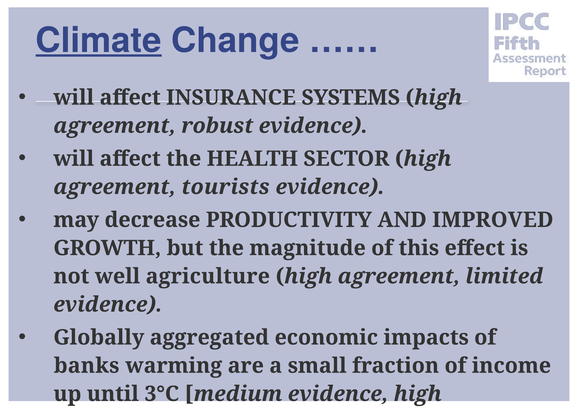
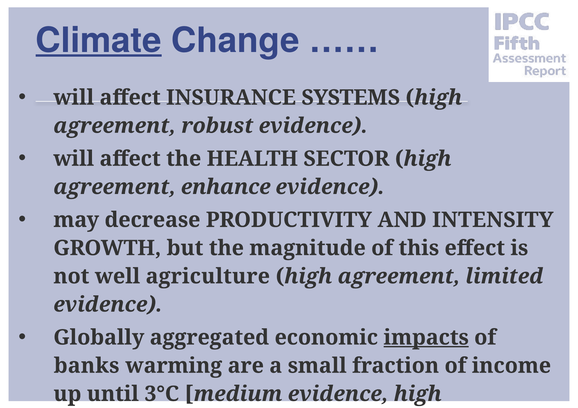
tourists: tourists -> enhance
IMPROVED: IMPROVED -> INTENSITY
impacts underline: none -> present
